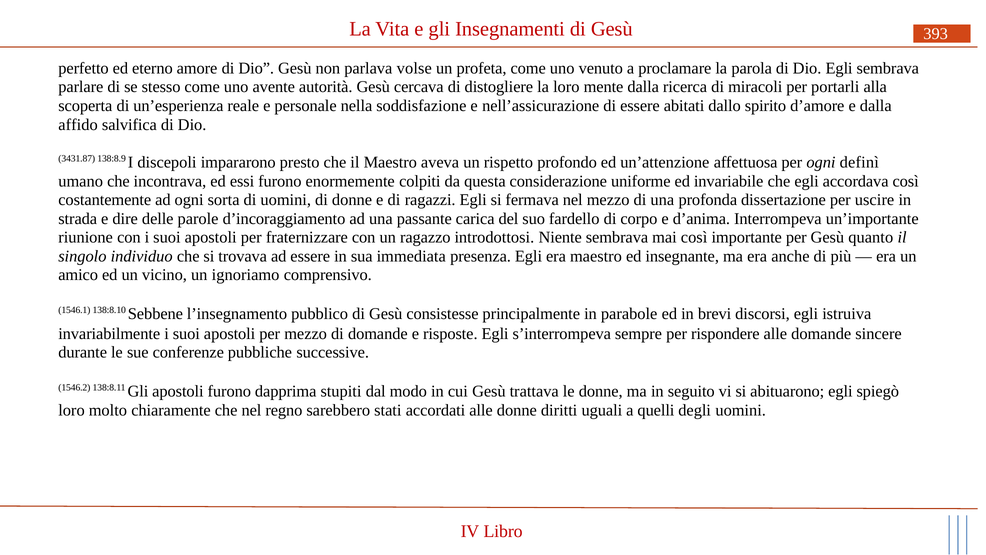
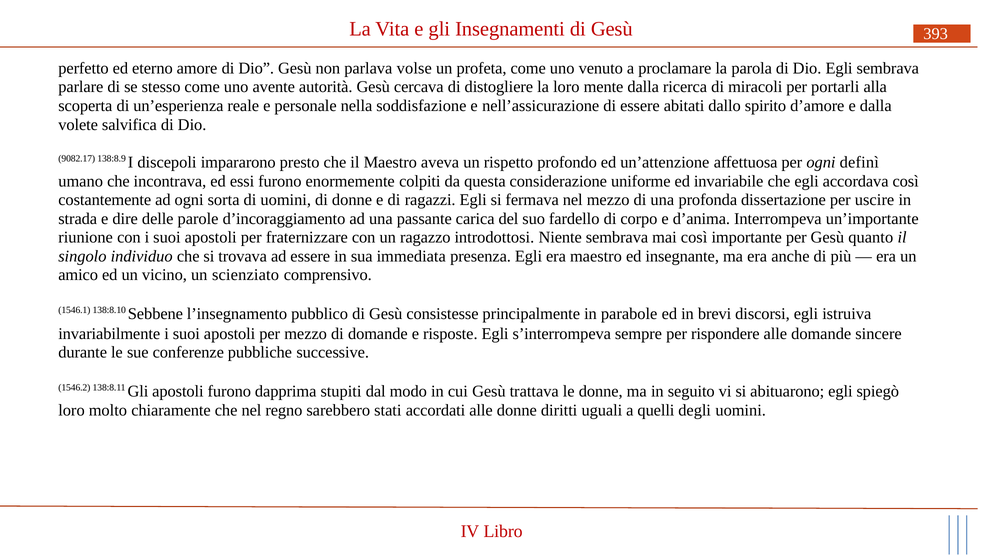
affido: affido -> volete
3431.87: 3431.87 -> 9082.17
ignoriamo: ignoriamo -> scienziato
